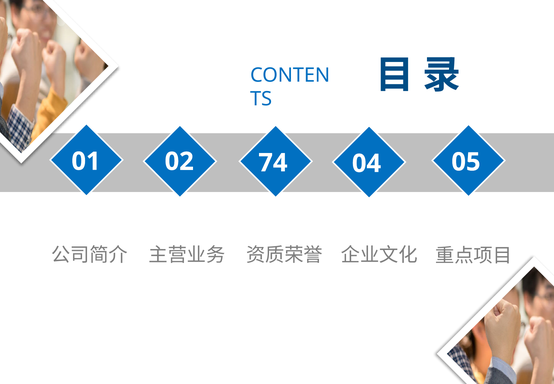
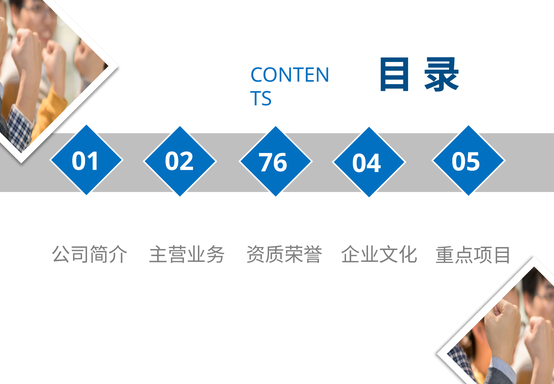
74: 74 -> 76
